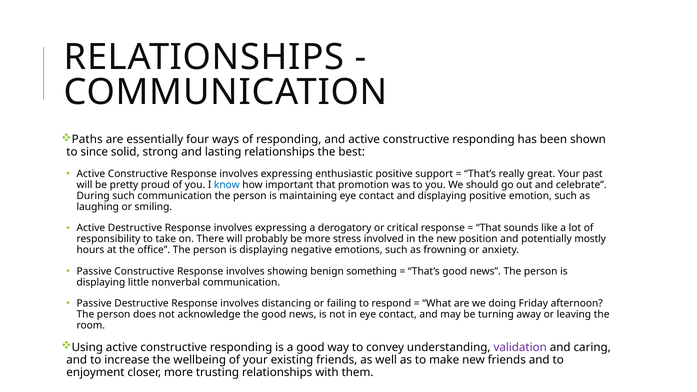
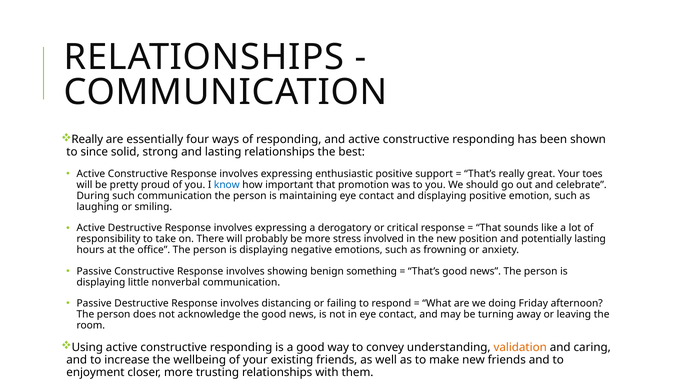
Paths at (87, 139): Paths -> Really
past: past -> toes
potentially mostly: mostly -> lasting
validation colour: purple -> orange
